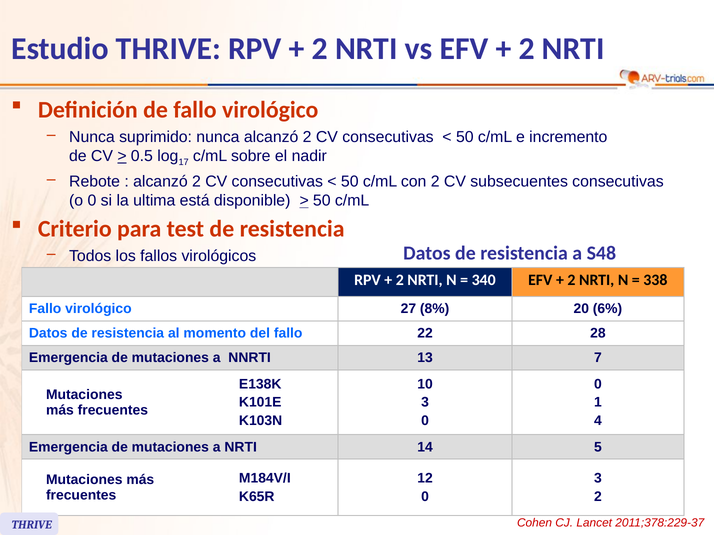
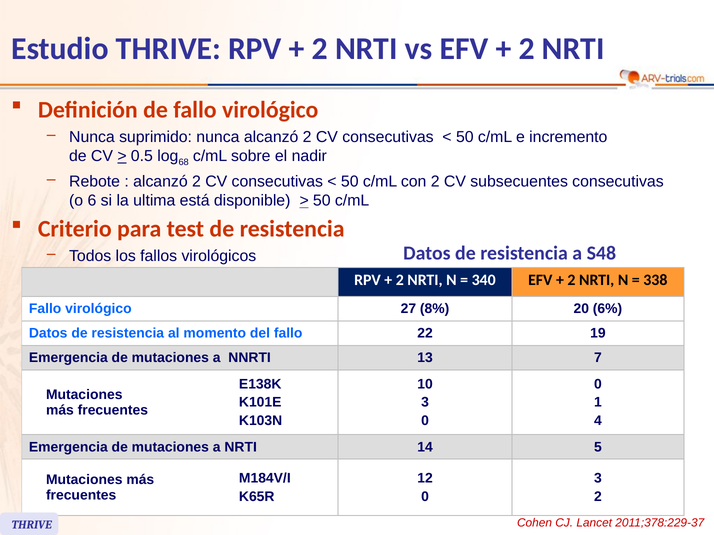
17: 17 -> 68
o 0: 0 -> 6
28: 28 -> 19
